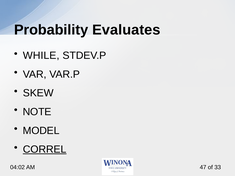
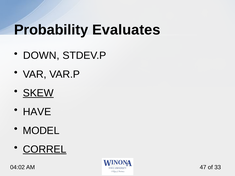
WHILE: WHILE -> DOWN
SKEW underline: none -> present
NOTE: NOTE -> HAVE
